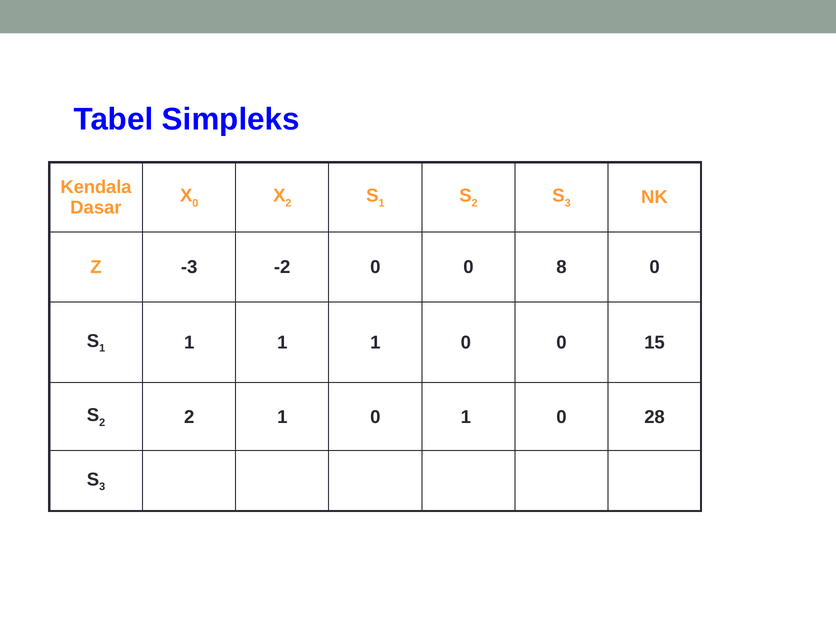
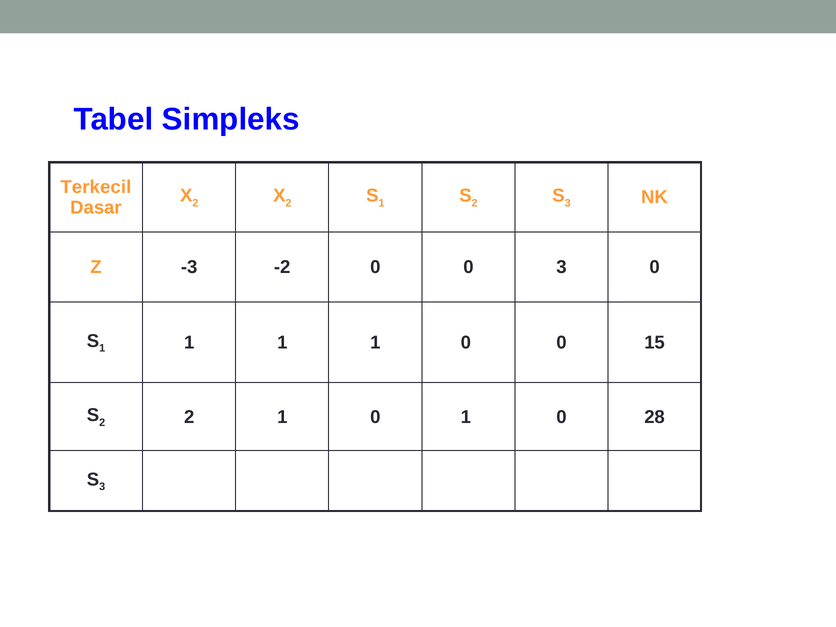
Kendala: Kendala -> Terkecil
0 at (195, 203): 0 -> 2
0 8: 8 -> 3
